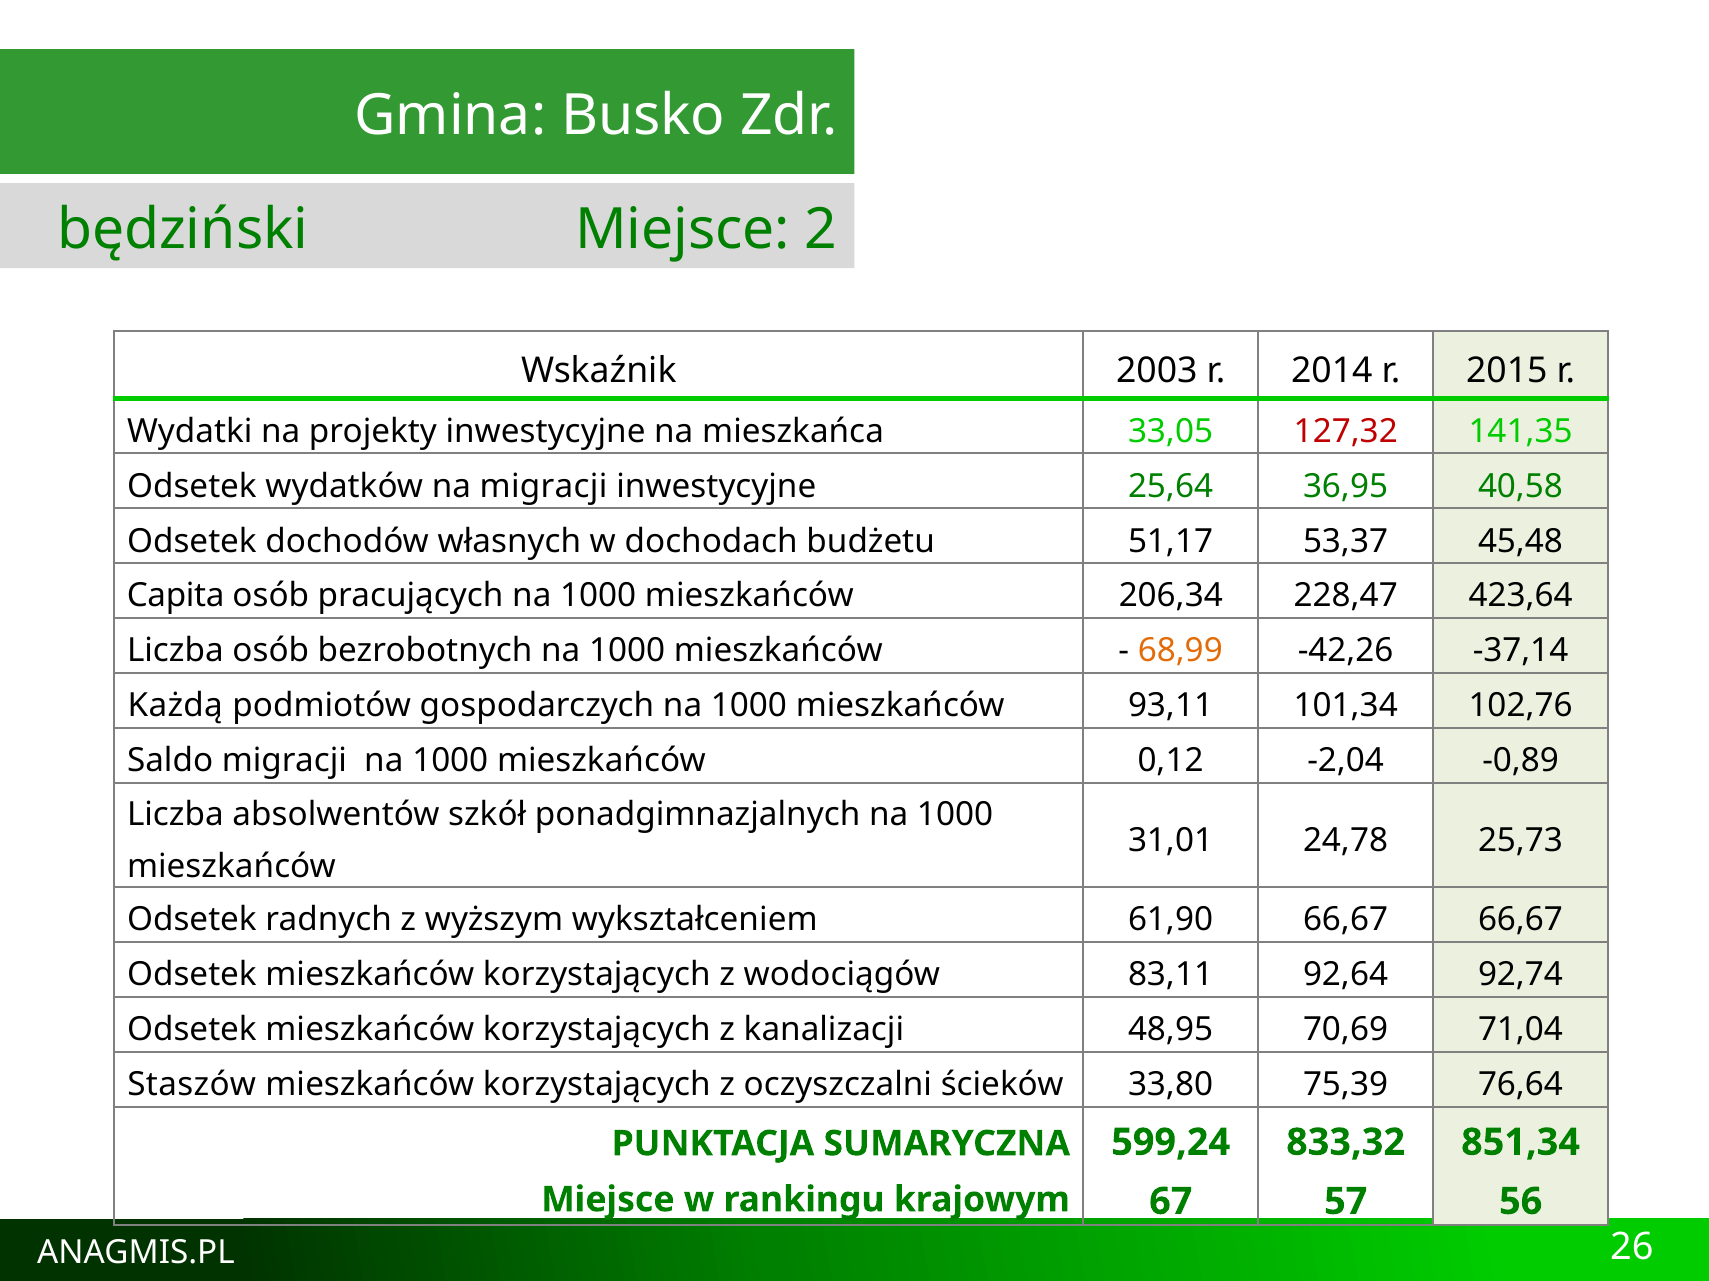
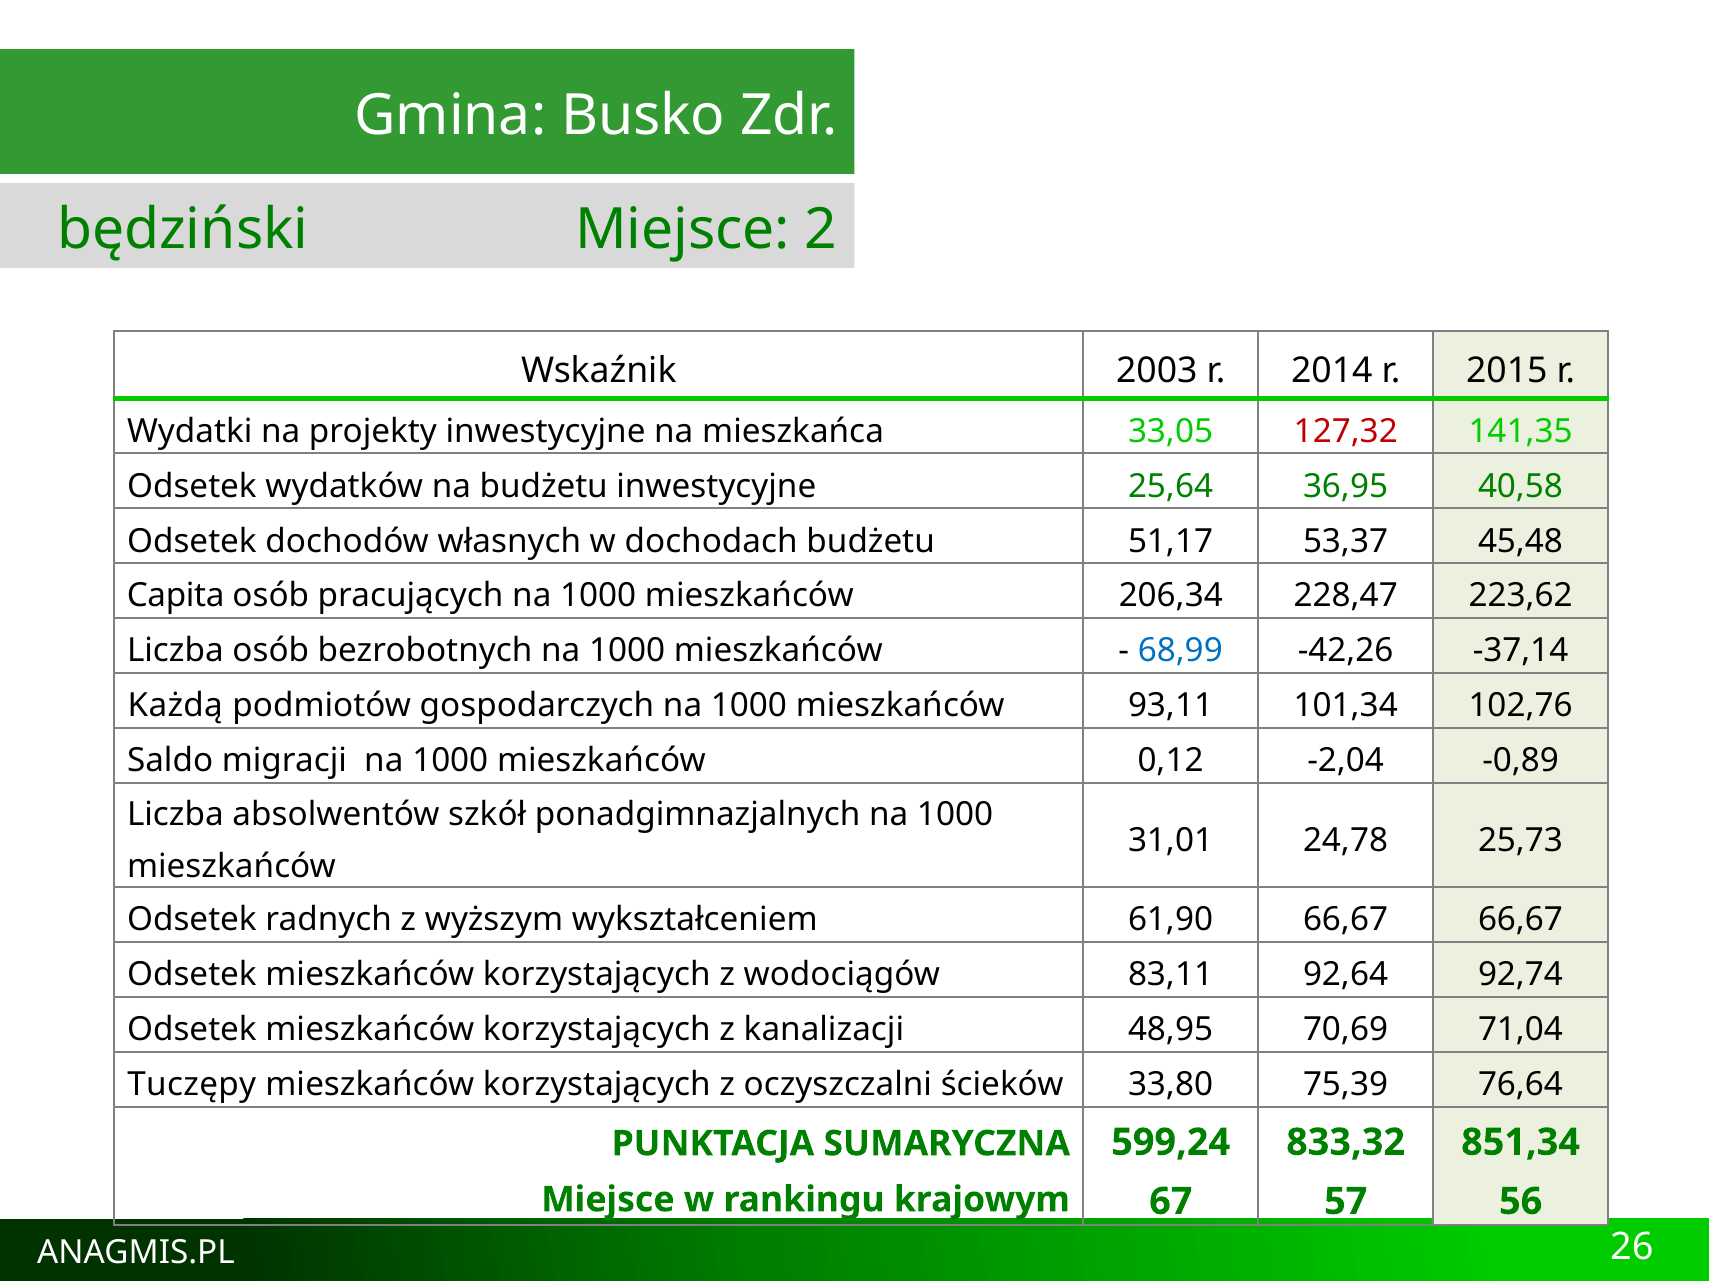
na migracji: migracji -> budżetu
423,64: 423,64 -> 223,62
68,99 colour: orange -> blue
Staszów: Staszów -> Tuczępy
